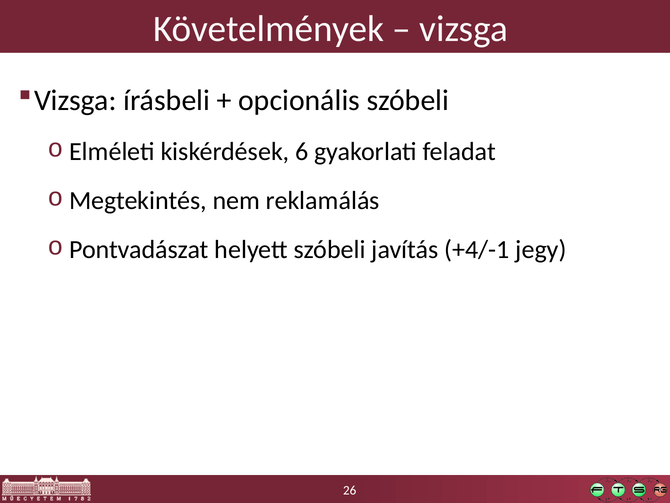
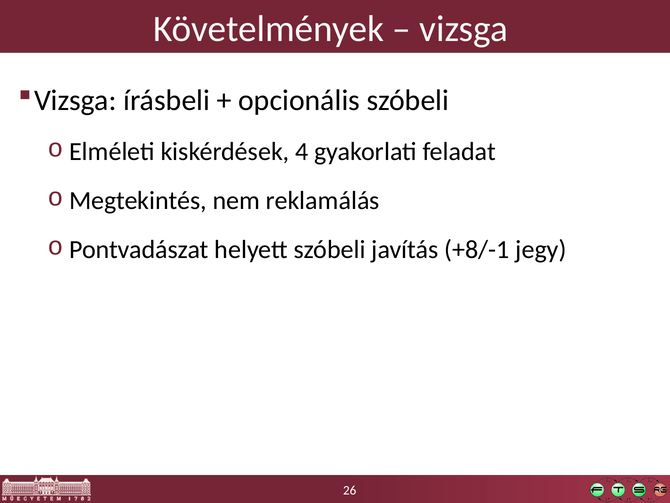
6: 6 -> 4
+4/-1: +4/-1 -> +8/-1
